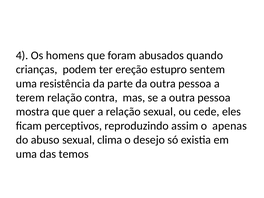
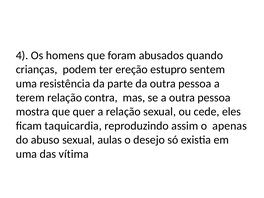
perceptivos: perceptivos -> taquicardia
clima: clima -> aulas
temos: temos -> vítima
